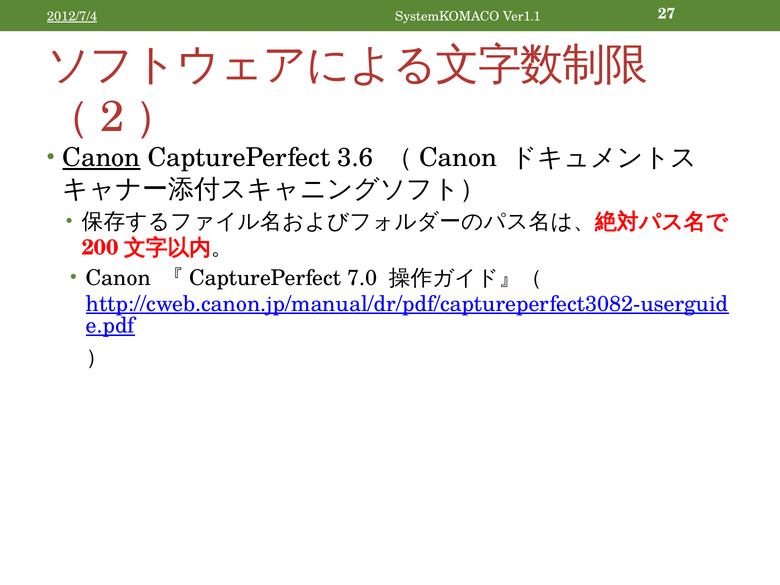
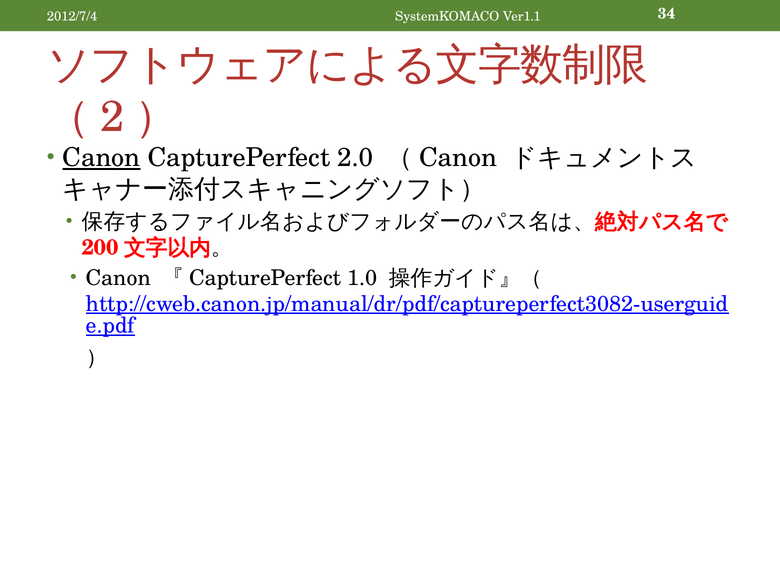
2012/7/4 underline: present -> none
27: 27 -> 34
3.6: 3.6 -> 2.0
7.0: 7.0 -> 1.0
